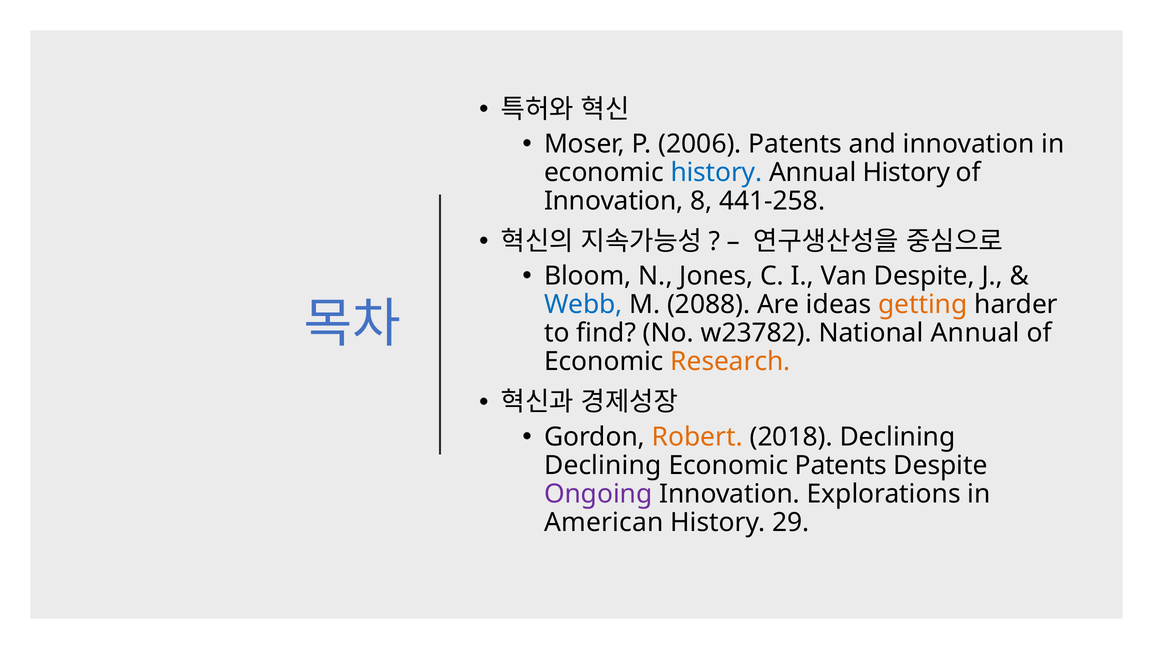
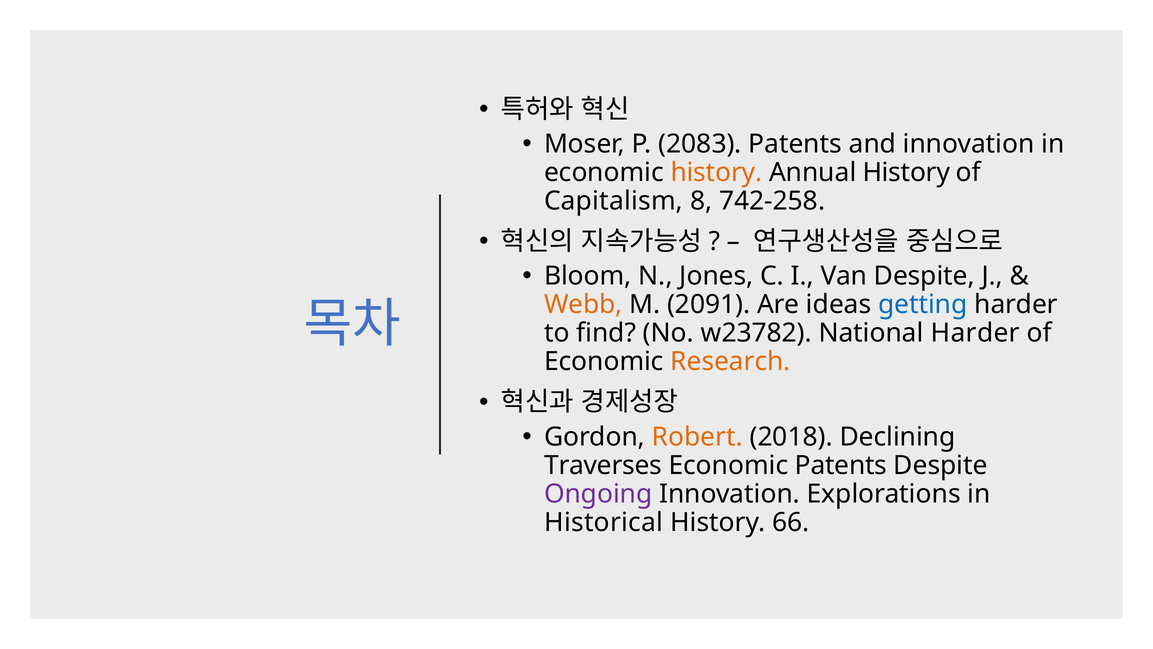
2006: 2006 -> 2083
history at (716, 173) colour: blue -> orange
Innovation at (614, 201): Innovation -> Capitalism
441-258: 441-258 -> 742-258
Webb colour: blue -> orange
2088: 2088 -> 2091
getting colour: orange -> blue
National Annual: Annual -> Harder
Declining at (603, 465): Declining -> Traverses
American: American -> Historical
29: 29 -> 66
